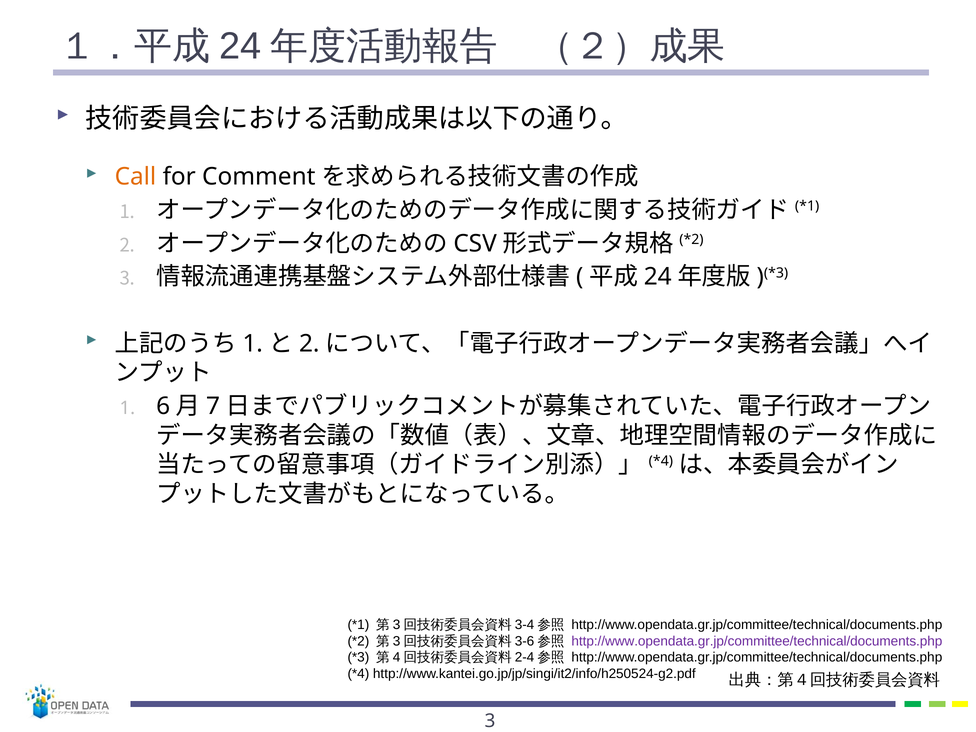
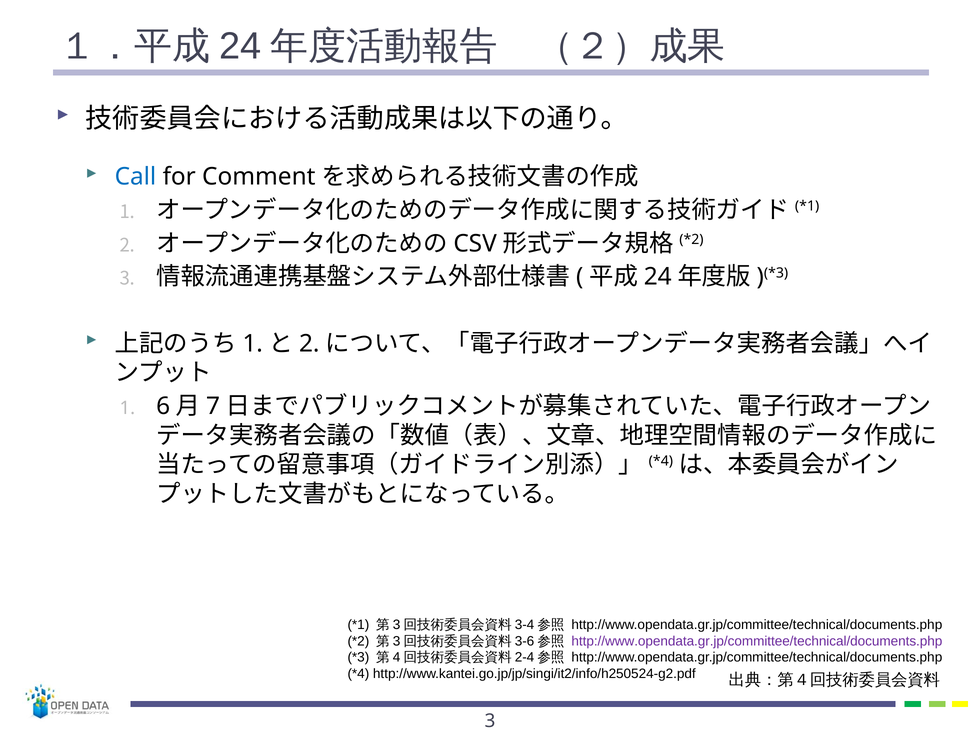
Call colour: orange -> blue
